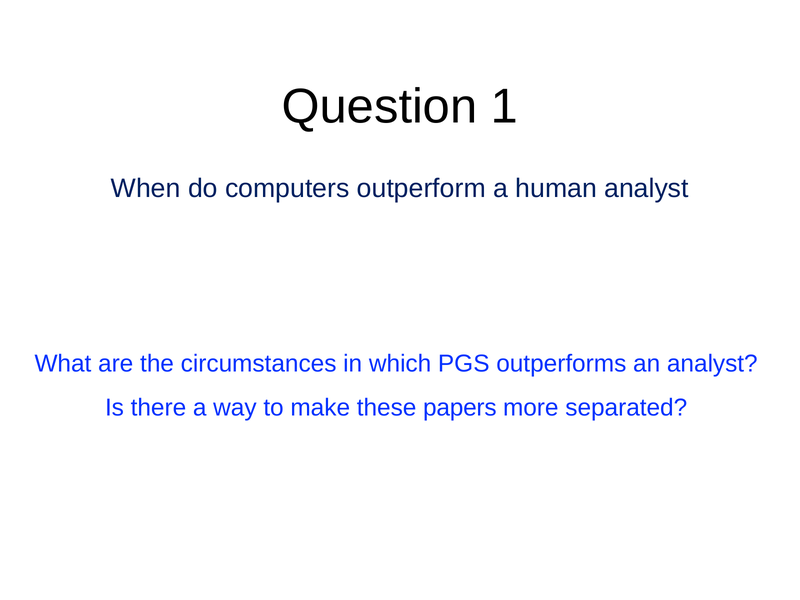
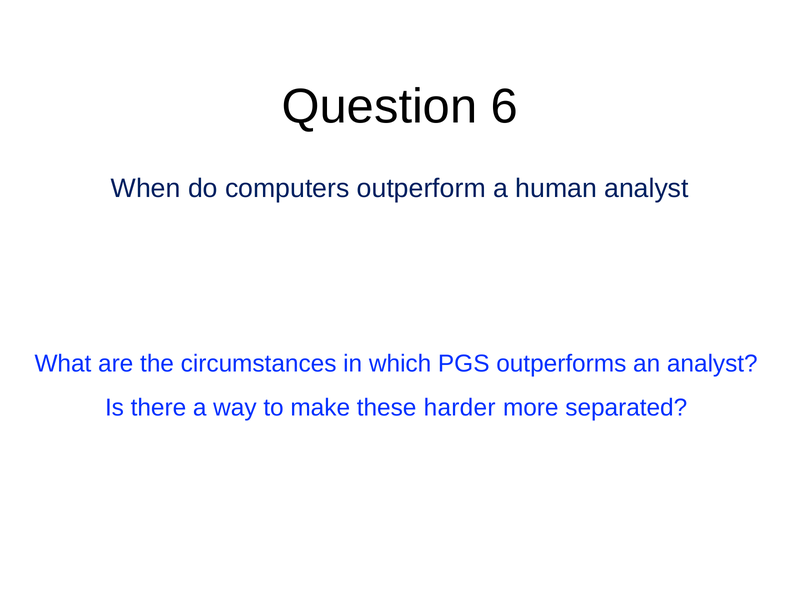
1: 1 -> 6
papers: papers -> harder
